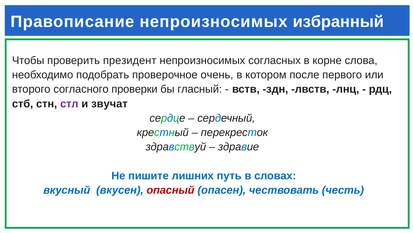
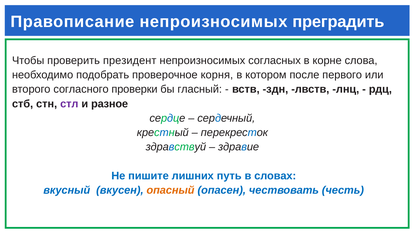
избранный: избранный -> преградить
очень: очень -> корня
звучат: звучат -> разное
опасный colour: red -> orange
